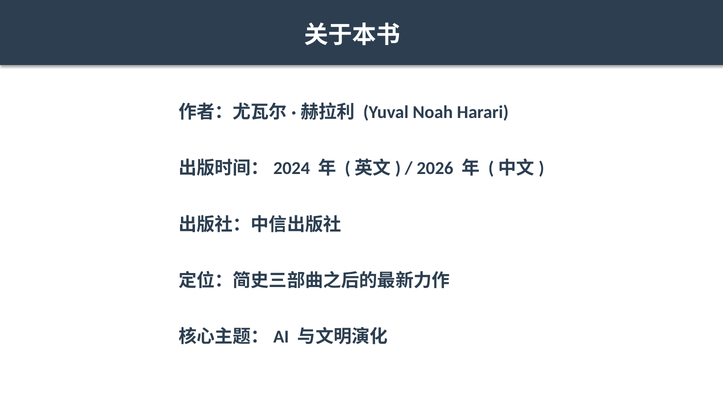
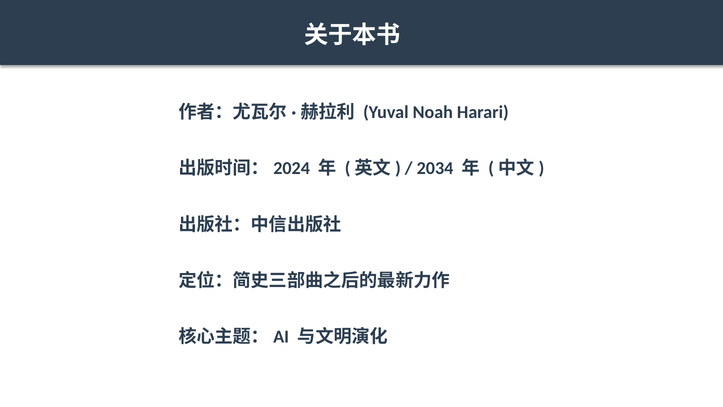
2026: 2026 -> 2034
